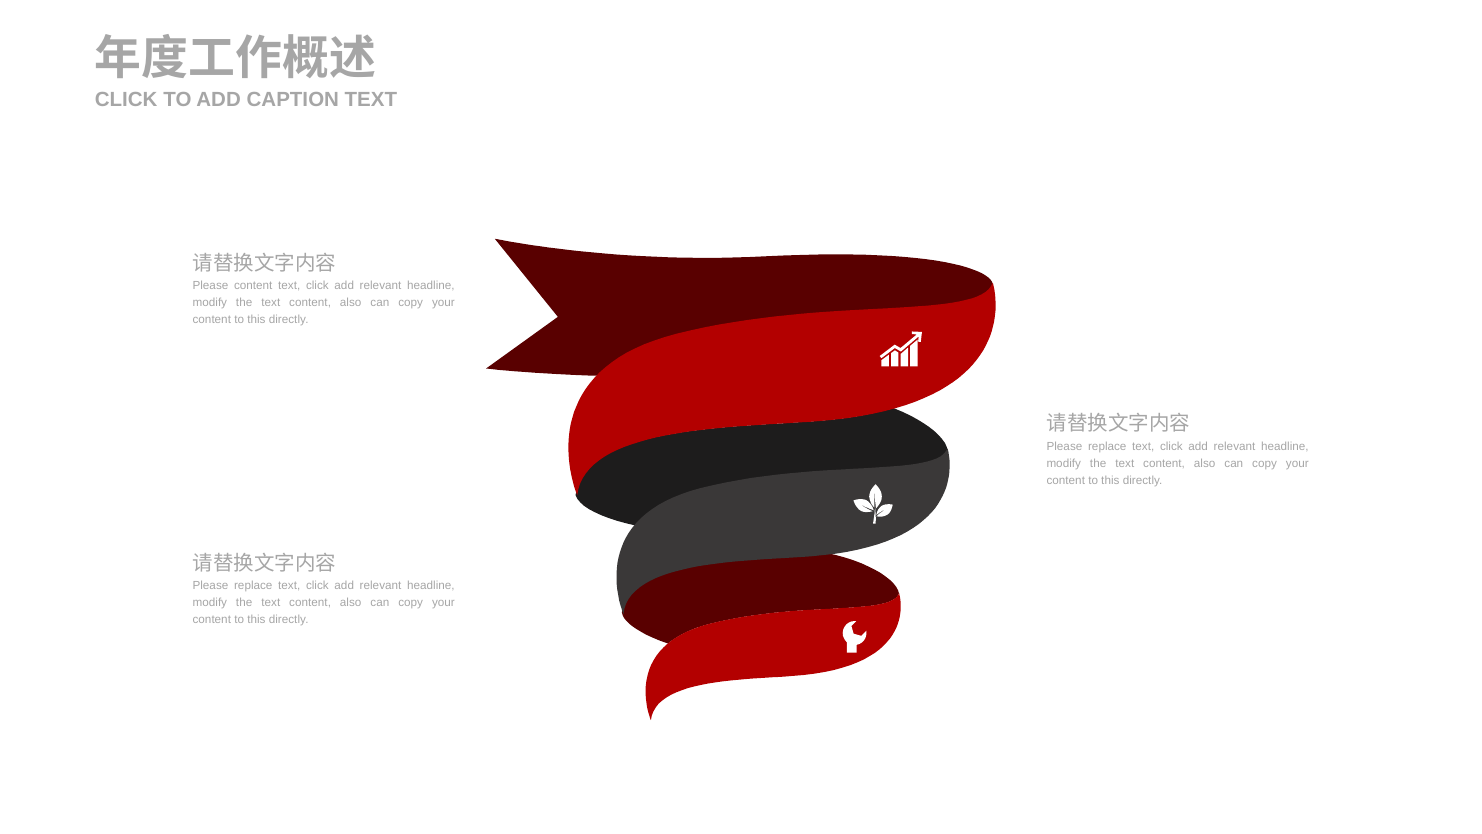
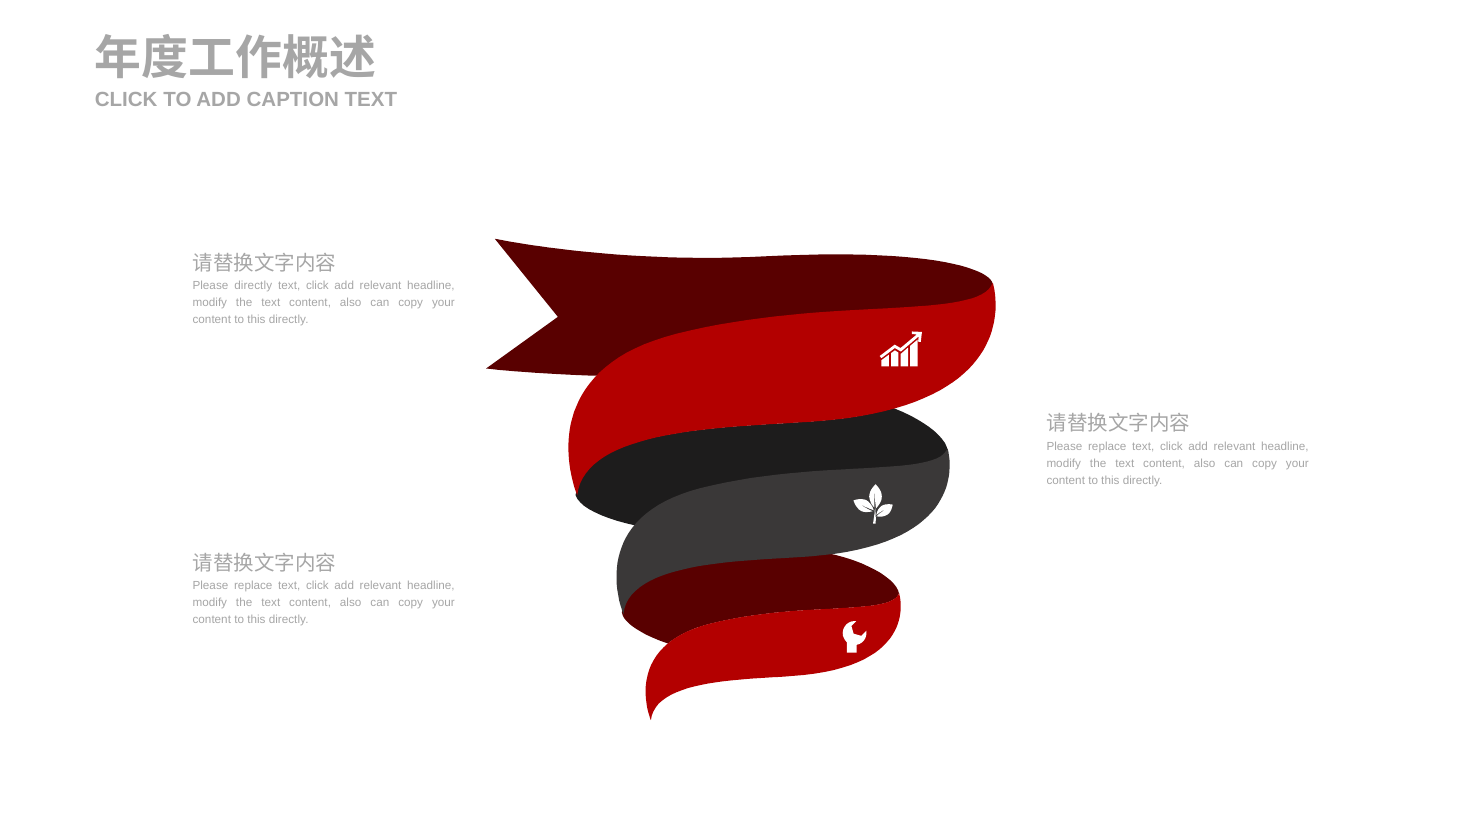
Please content: content -> directly
